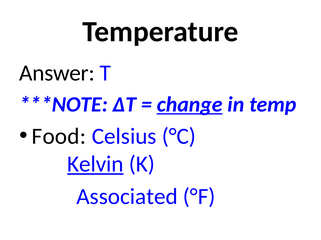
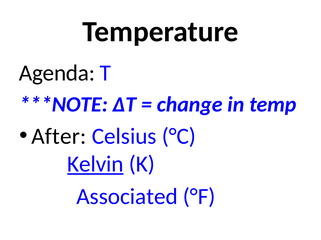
Answer: Answer -> Agenda
change underline: present -> none
Food: Food -> After
